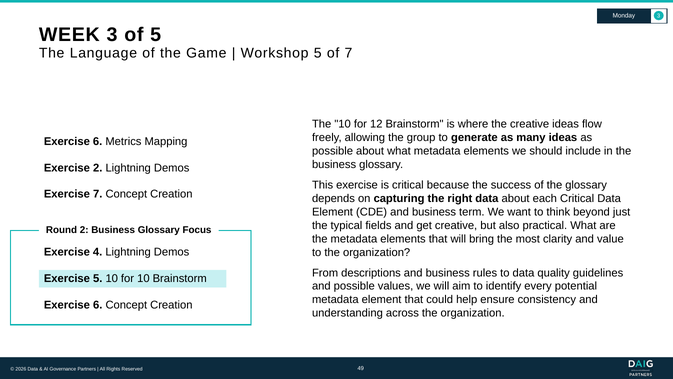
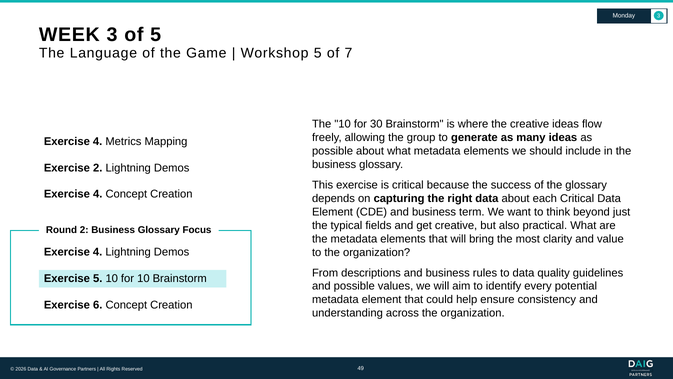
12: 12 -> 30
6 at (98, 141): 6 -> 4
7 at (98, 194): 7 -> 4
